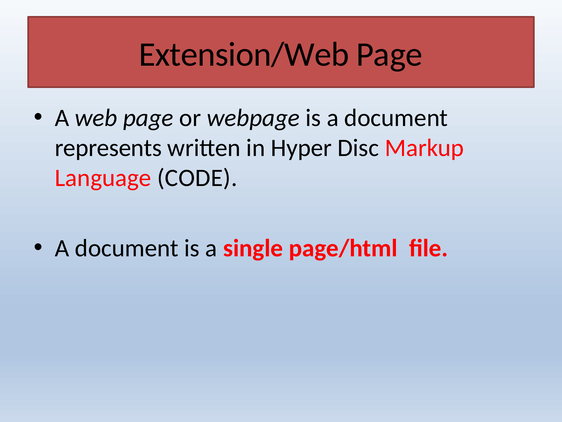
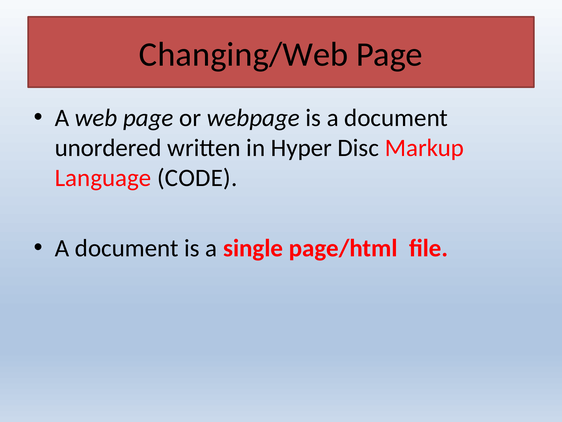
Extension/Web: Extension/Web -> Changing/Web
represents: represents -> unordered
